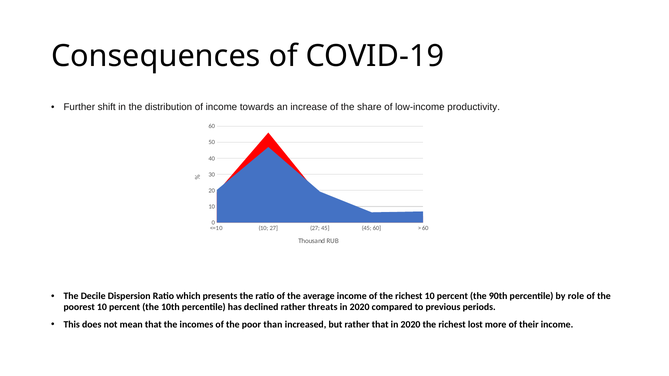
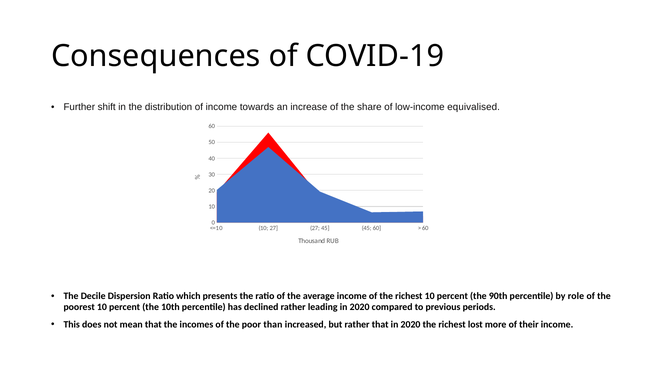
productivity: productivity -> equivalised
threats: threats -> leading
